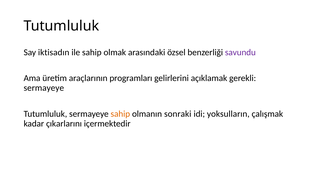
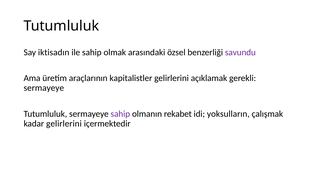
programları: programları -> kapitalistler
sahip at (120, 114) colour: orange -> purple
sonraki: sonraki -> rekabet
kadar çıkarlarını: çıkarlarını -> gelirlerini
